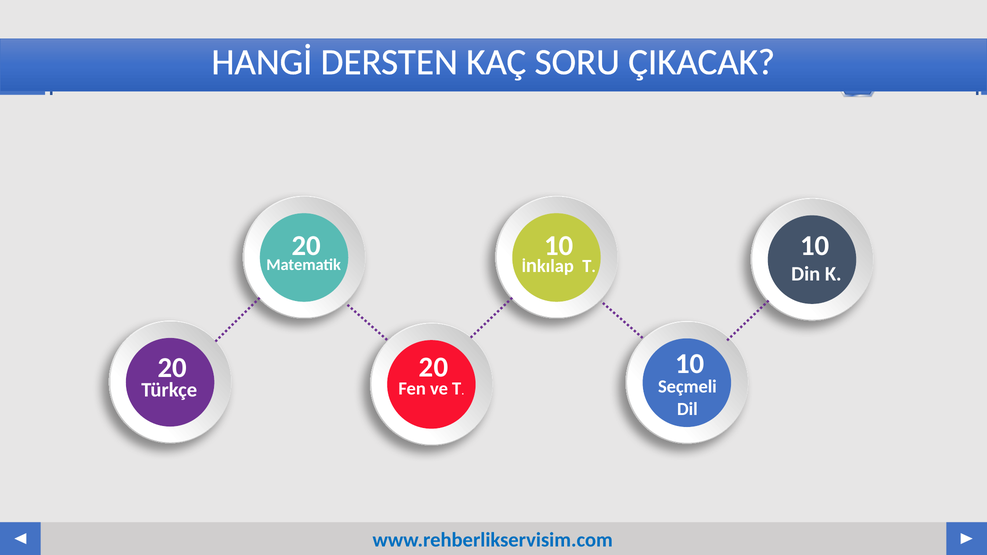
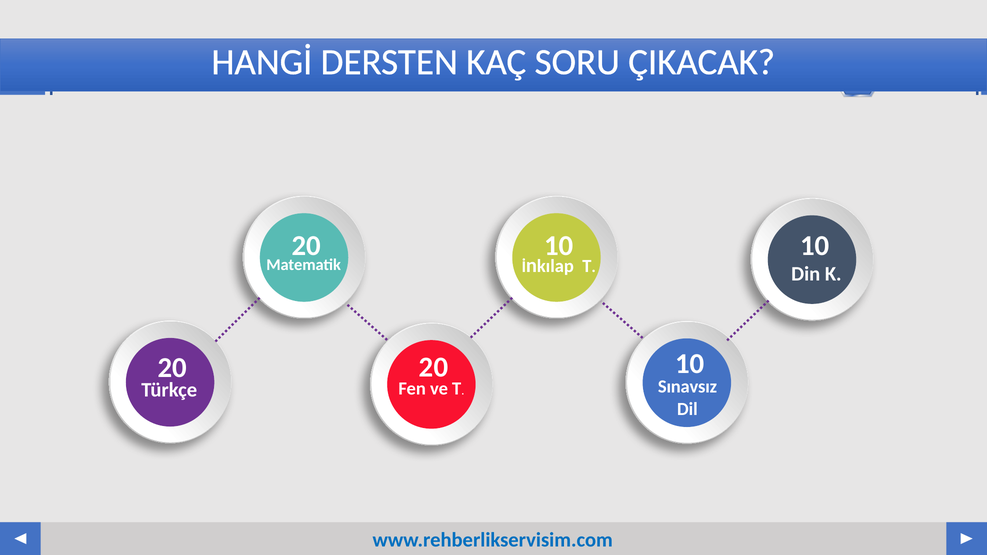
Seçmeli: Seçmeli -> Sınavsız
